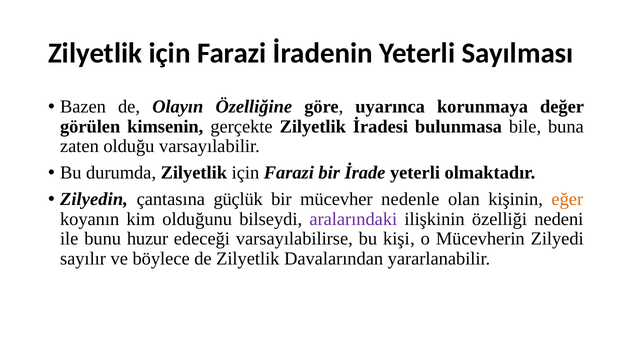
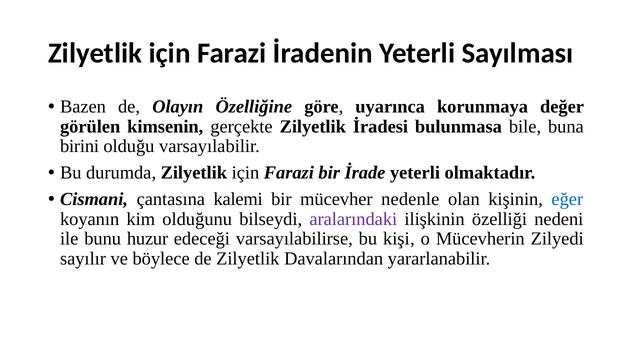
zaten: zaten -> birini
Zilyedin: Zilyedin -> Cismani
güçlük: güçlük -> kalemi
eğer colour: orange -> blue
